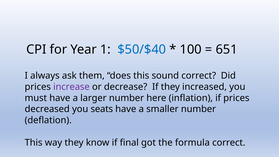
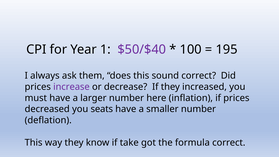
$50/$40 colour: blue -> purple
651: 651 -> 195
final: final -> take
